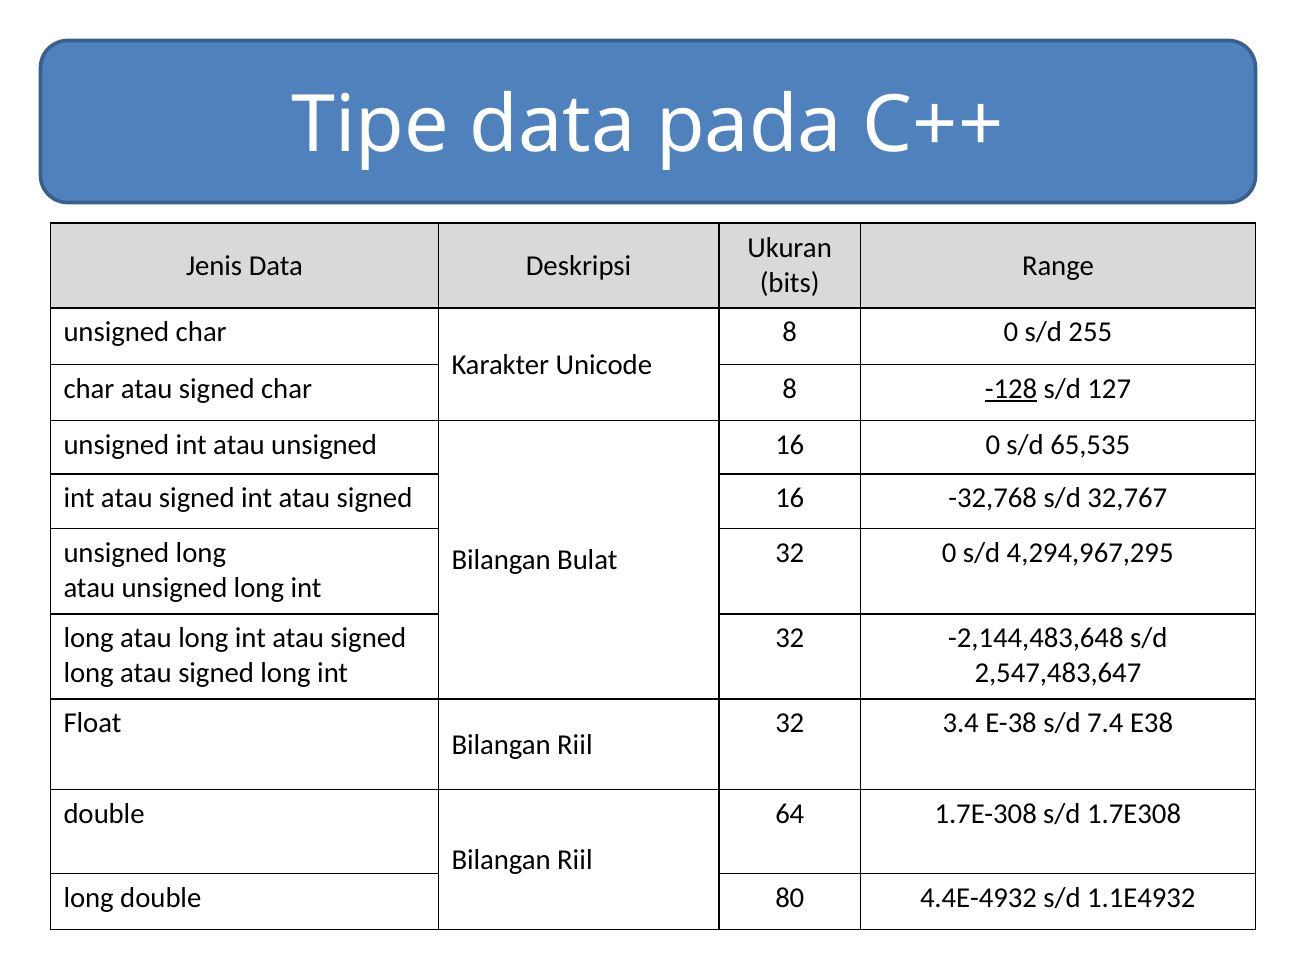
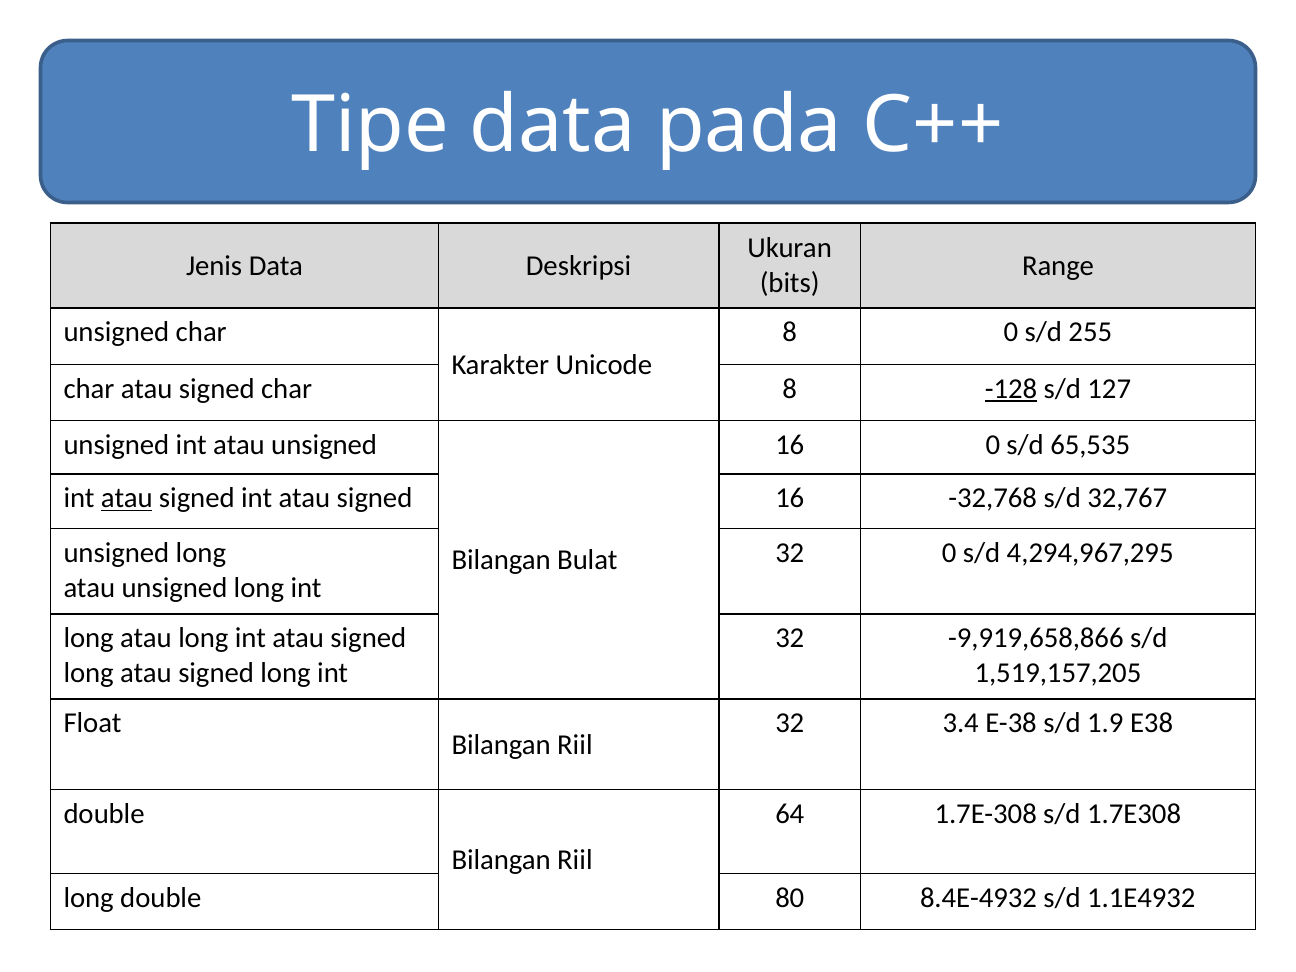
atau at (127, 498) underline: none -> present
-2,144,483,648: -2,144,483,648 -> -9,919,658,866
2,547,483,647: 2,547,483,647 -> 1,519,157,205
7.4: 7.4 -> 1.9
4.4E-4932: 4.4E-4932 -> 8.4E-4932
